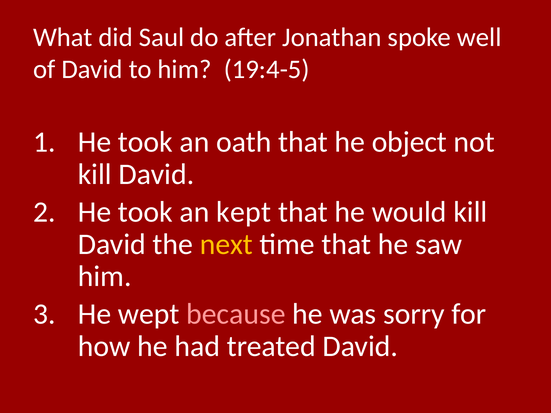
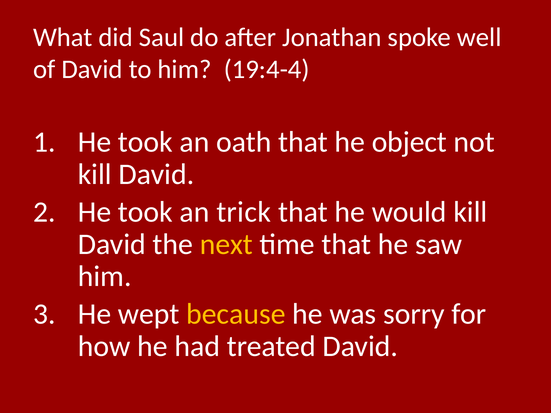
19:4-5: 19:4-5 -> 19:4-4
kept: kept -> trick
because colour: pink -> yellow
